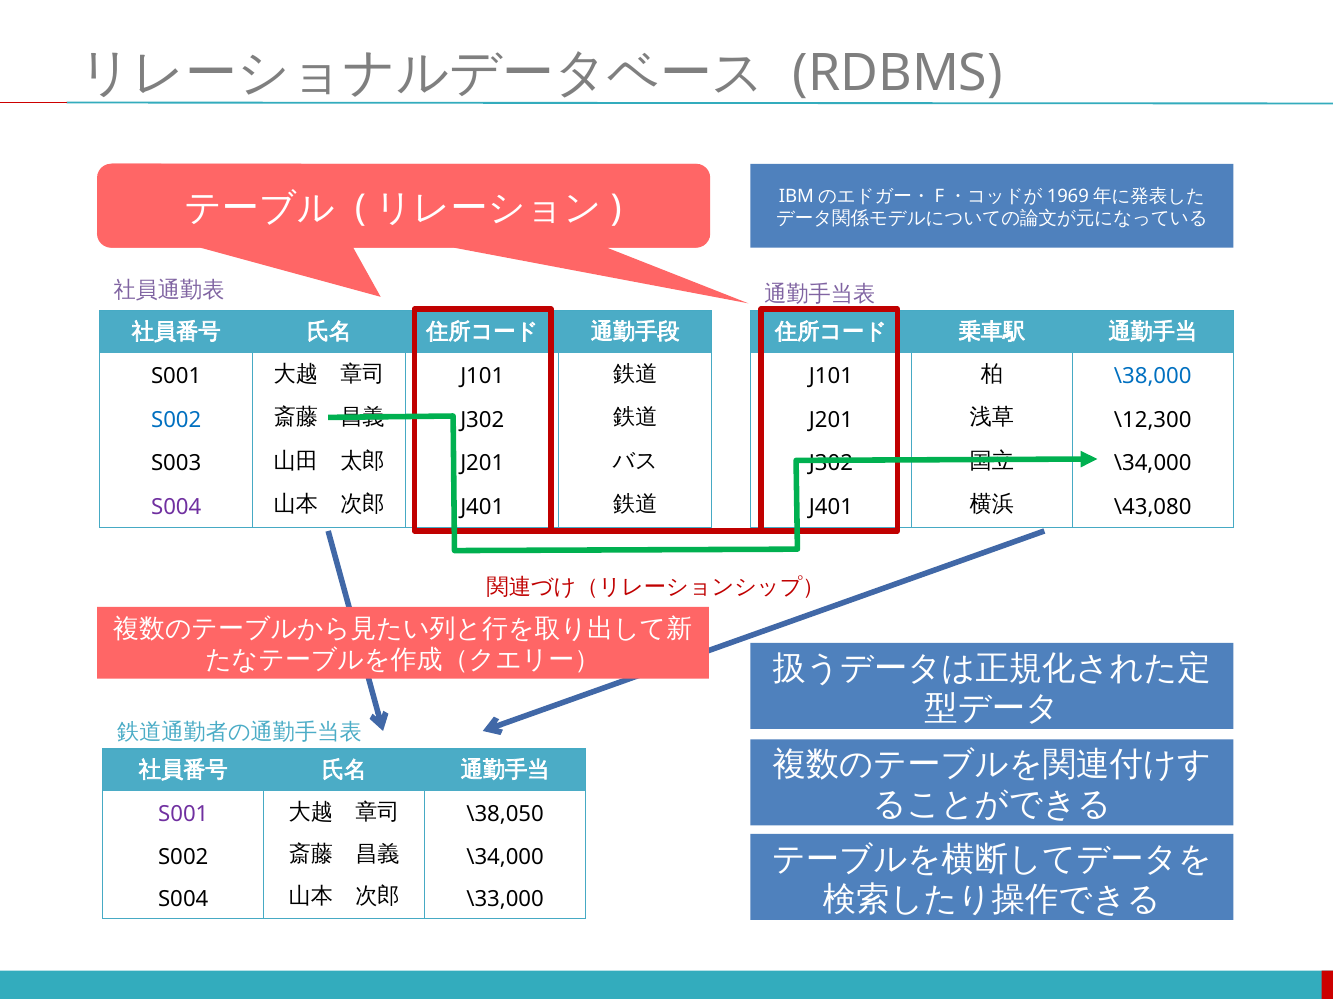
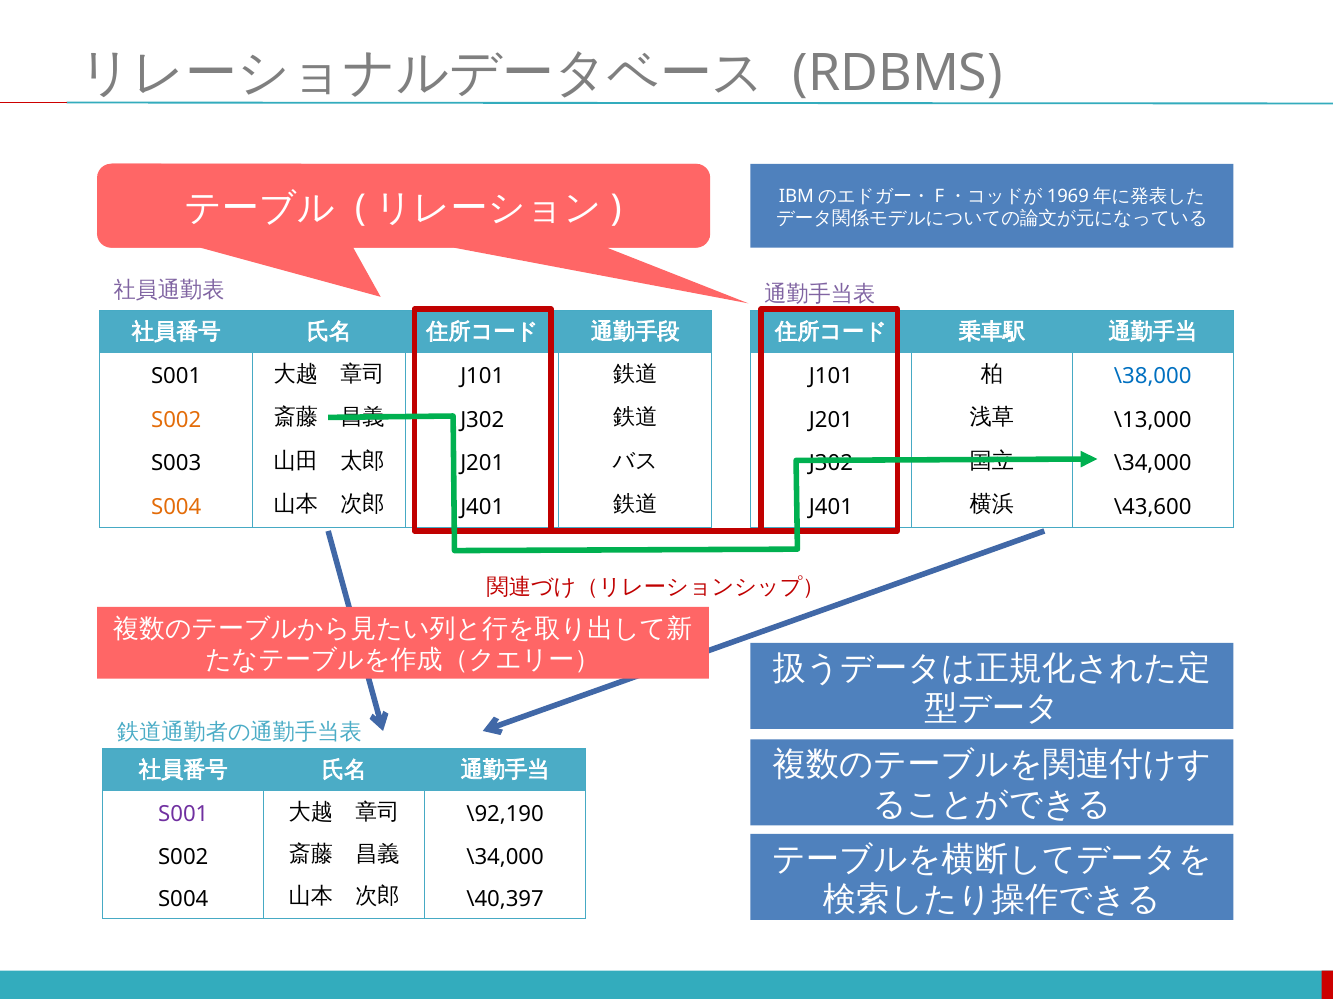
S002 at (176, 420) colour: blue -> orange
\12,300: \12,300 -> \13,000
S004 at (176, 507) colour: purple -> orange
\43,080: \43,080 -> \43,600
\38,050: \38,050 -> \92,190
\33,000: \33,000 -> \40,397
